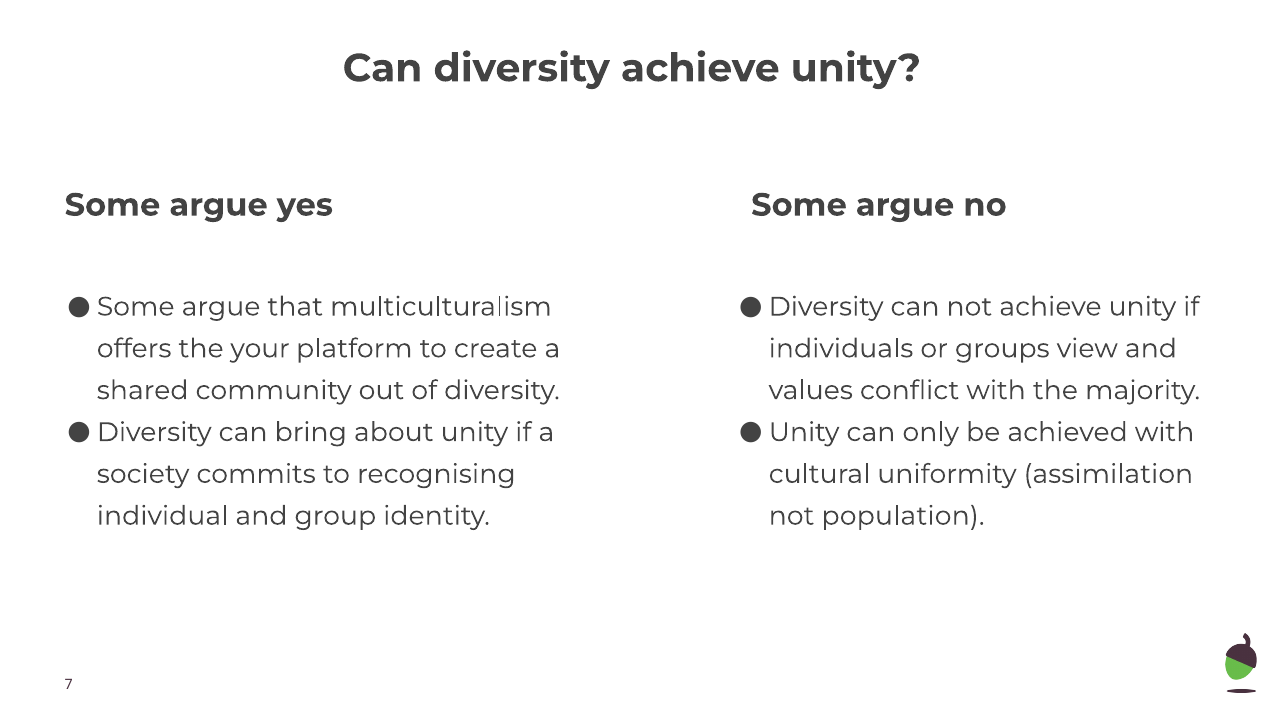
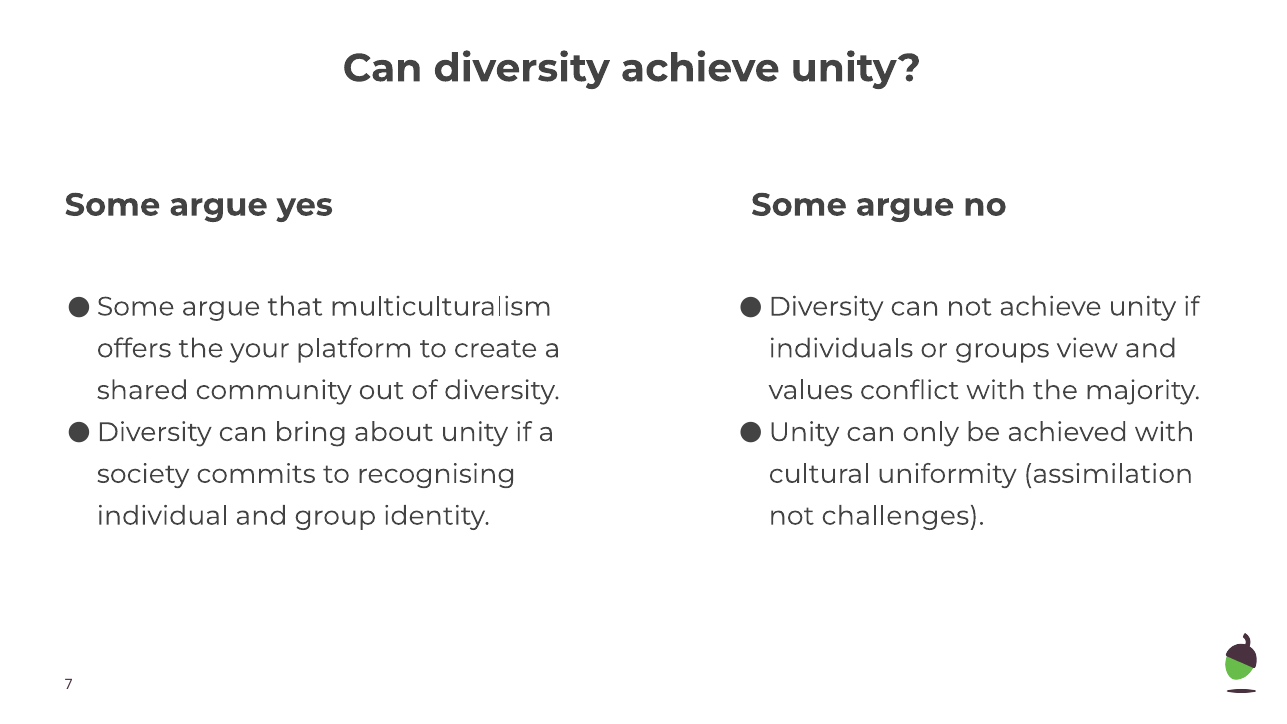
population: population -> challenges
